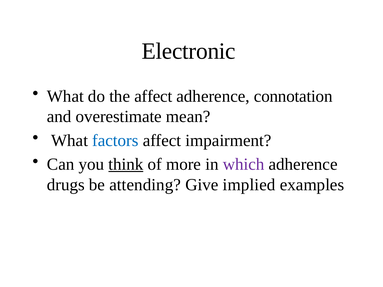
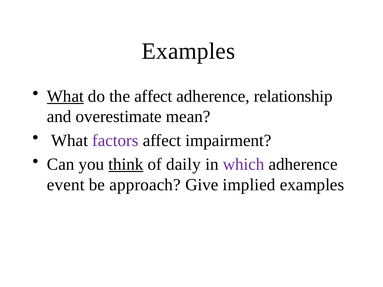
Electronic at (189, 51): Electronic -> Examples
What at (65, 96) underline: none -> present
connotation: connotation -> relationship
factors colour: blue -> purple
more: more -> daily
drugs: drugs -> event
attending: attending -> approach
